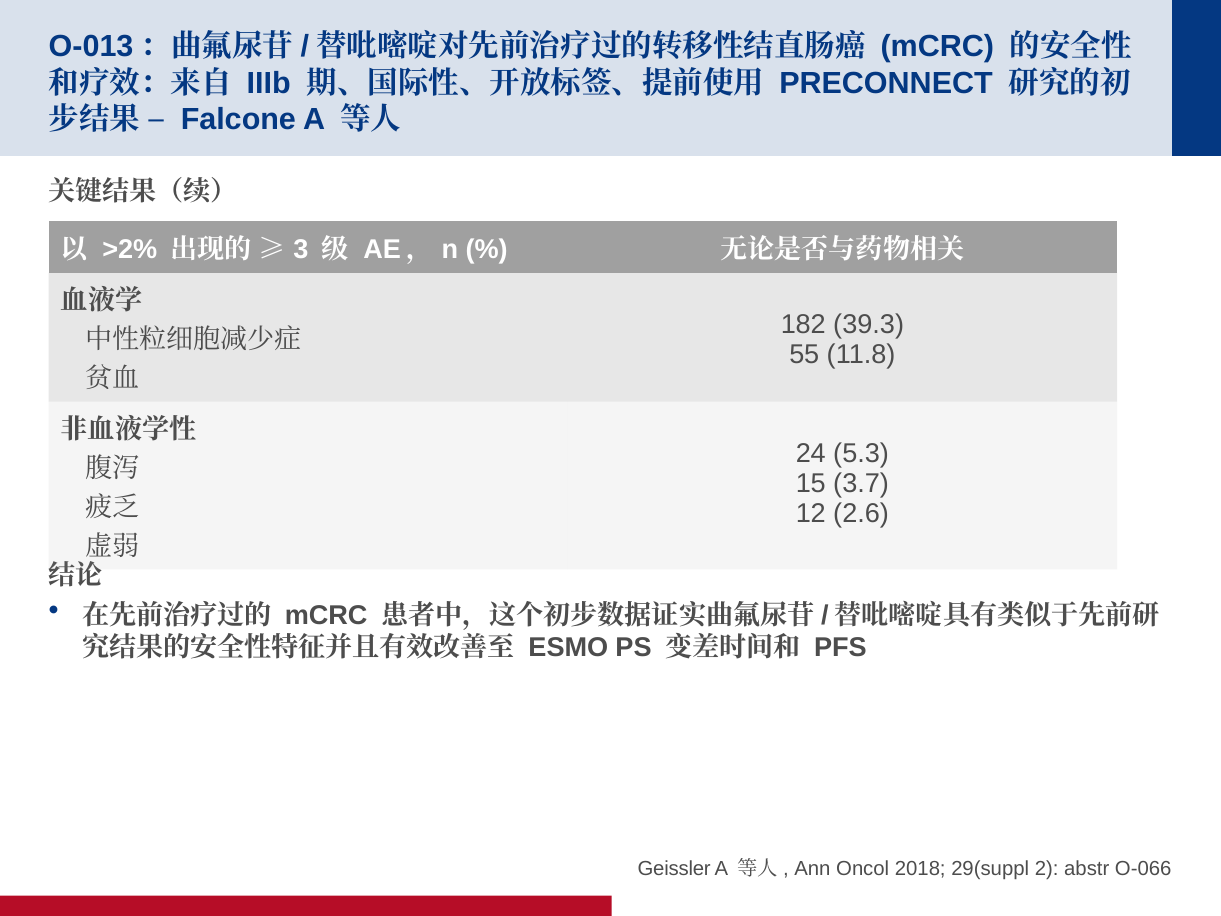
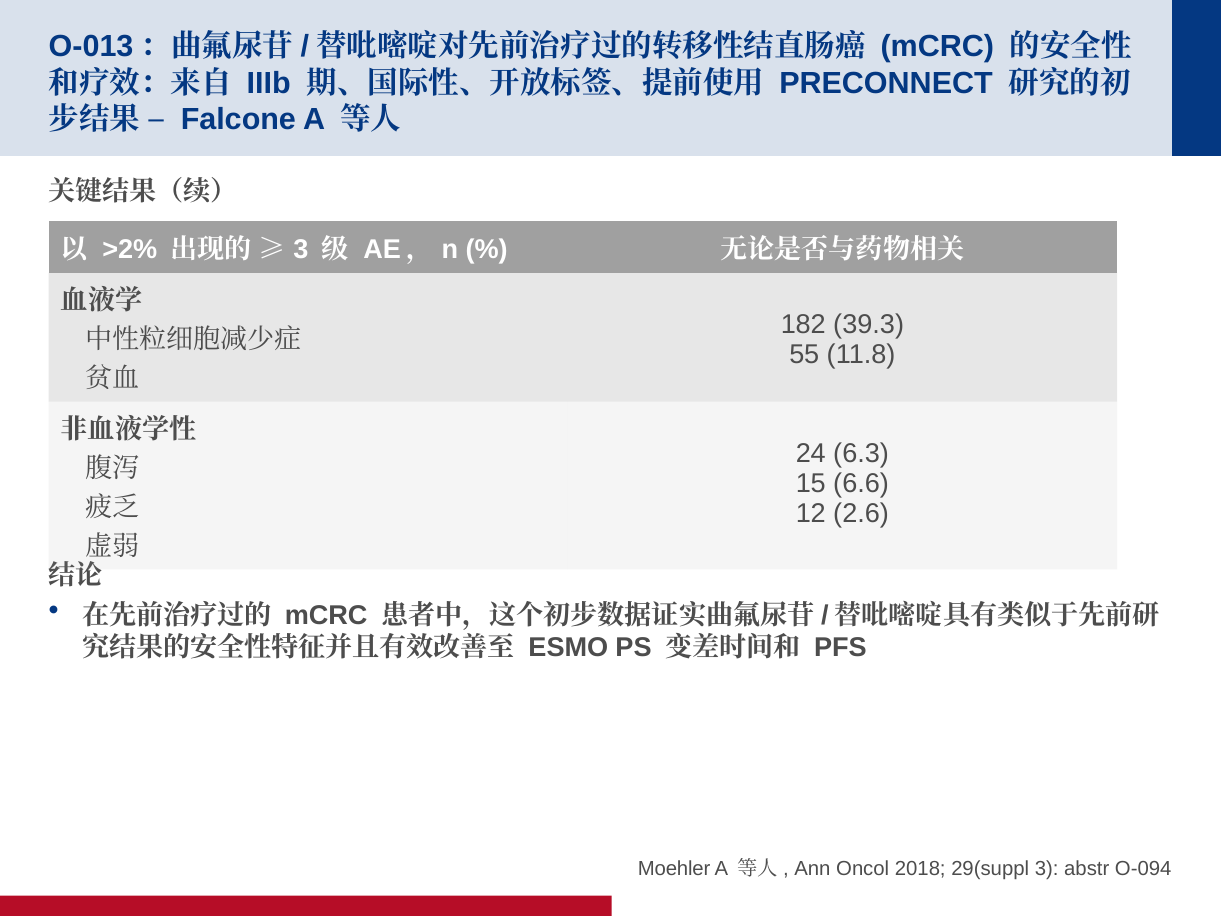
5.3: 5.3 -> 6.3
3.7: 3.7 -> 6.6
Geissler: Geissler -> Moehler
29(suppl 2: 2 -> 3
O-066: O-066 -> O-094
